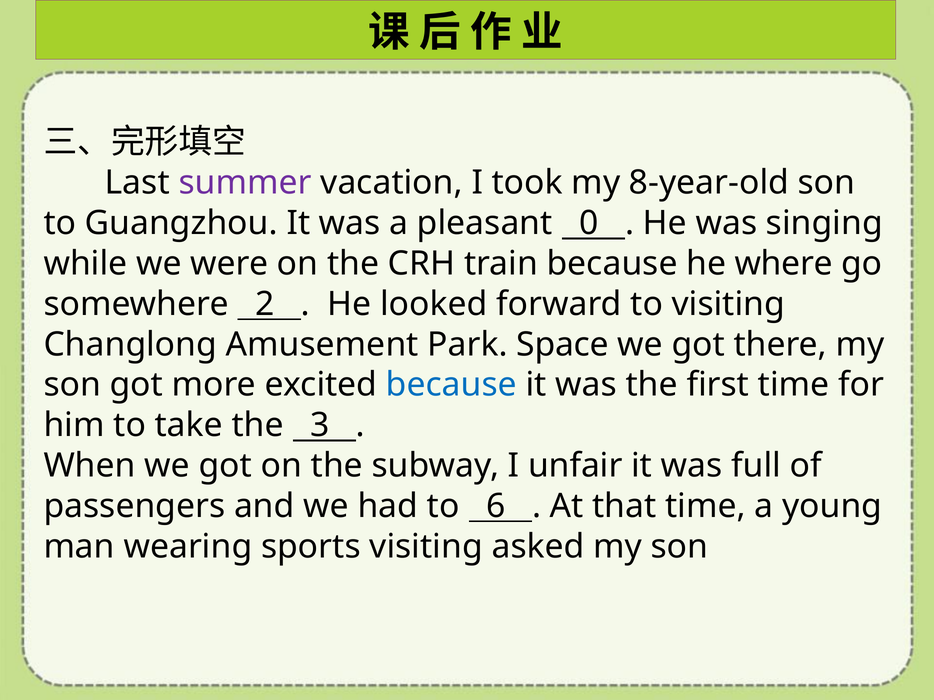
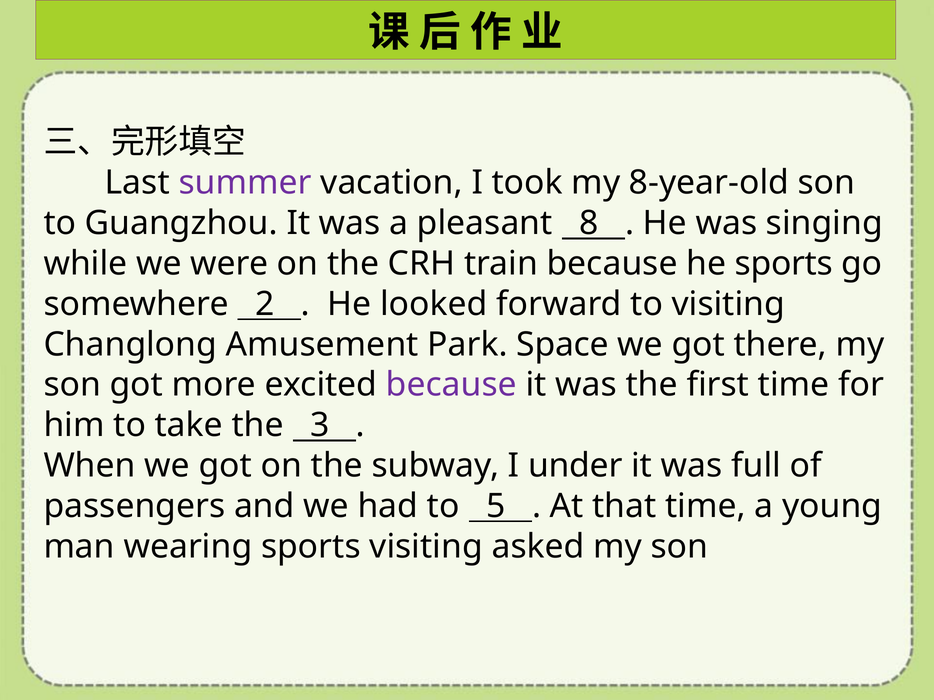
0: 0 -> 8
he where: where -> sports
because at (451, 385) colour: blue -> purple
unfair: unfair -> under
6: 6 -> 5
